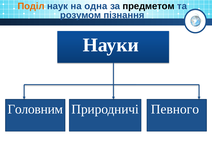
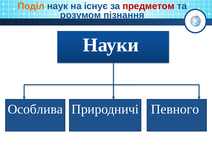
одна: одна -> існує
предметом colour: black -> red
Головним: Головним -> Особлива
